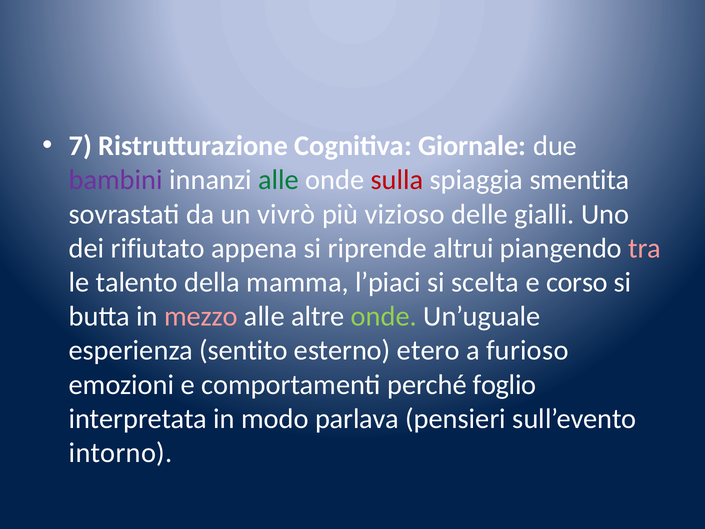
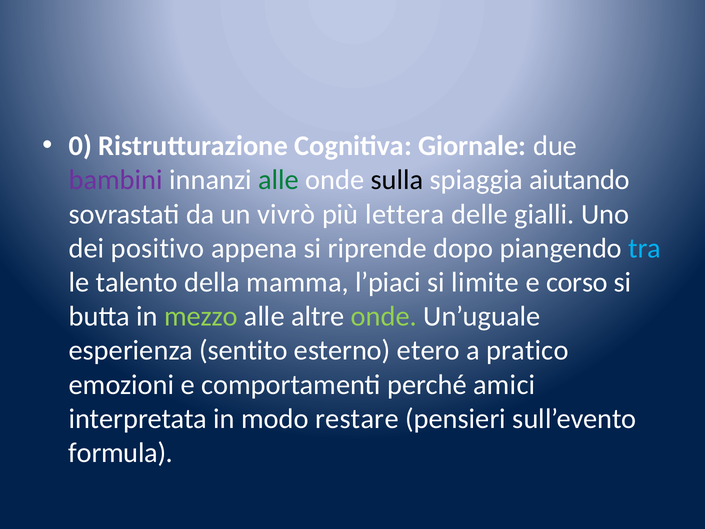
7: 7 -> 0
sulla colour: red -> black
smentita: smentita -> aiutando
vizioso: vizioso -> lettera
rifiutato: rifiutato -> positivo
altrui: altrui -> dopo
tra colour: pink -> light blue
scelta: scelta -> limite
mezzo colour: pink -> light green
furioso: furioso -> pratico
foglio: foglio -> amici
parlava: parlava -> restare
intorno: intorno -> formula
